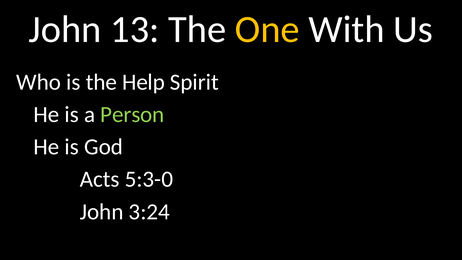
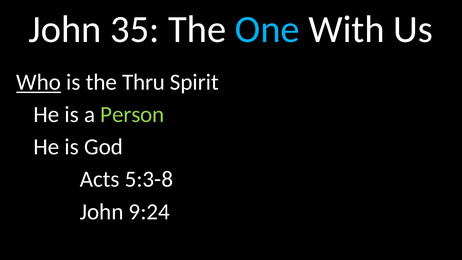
13: 13 -> 35
One colour: yellow -> light blue
Who underline: none -> present
Help: Help -> Thru
5:3-0: 5:3-0 -> 5:3-8
3:24: 3:24 -> 9:24
